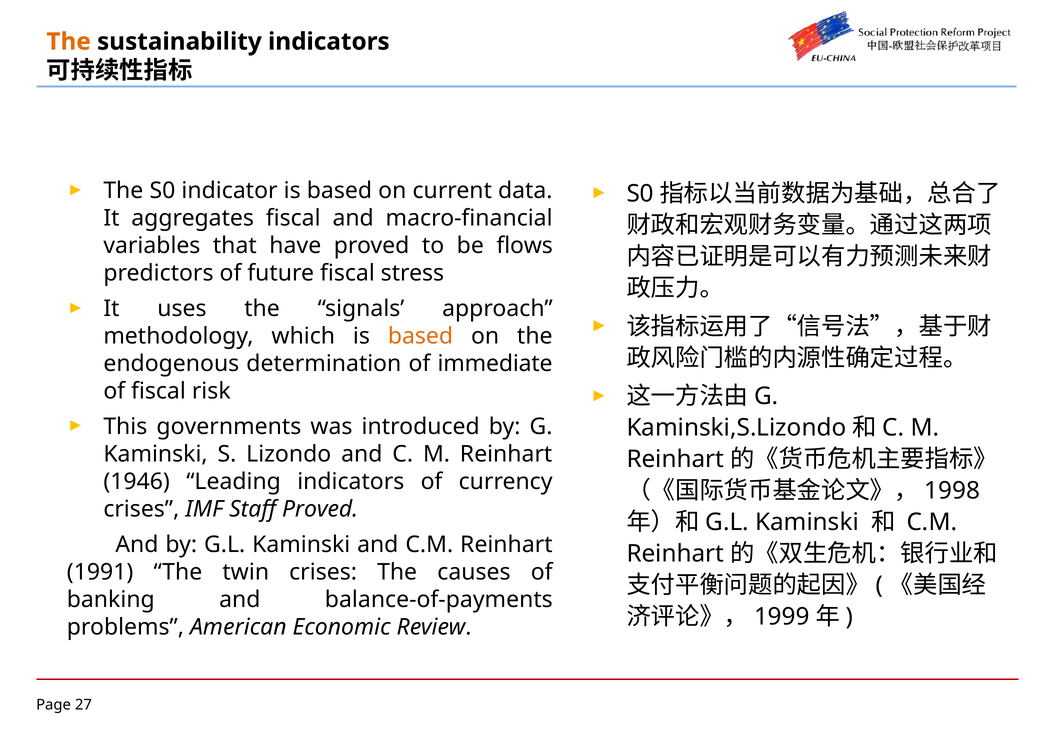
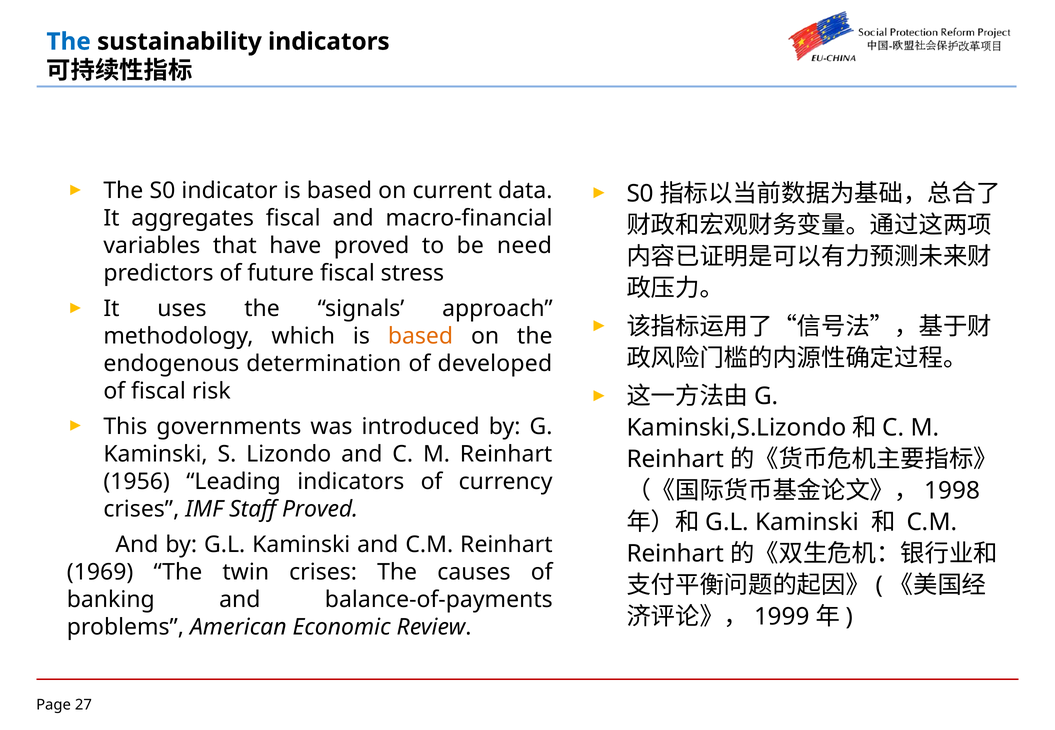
The at (69, 42) colour: orange -> blue
flows: flows -> need
immediate: immediate -> developed
1946: 1946 -> 1956
1991: 1991 -> 1969
